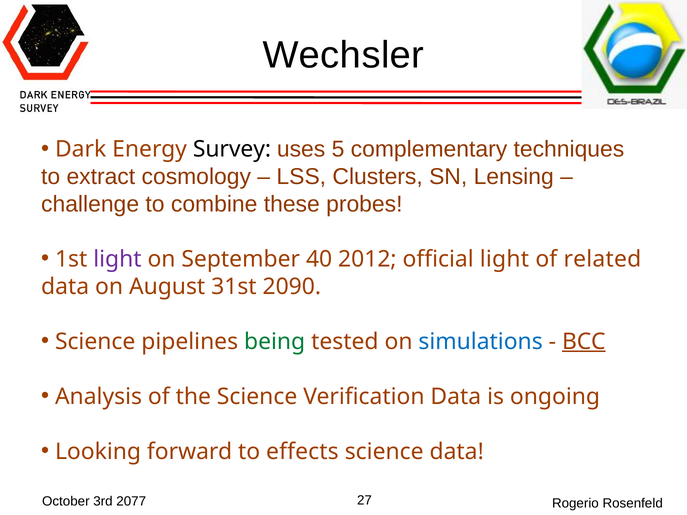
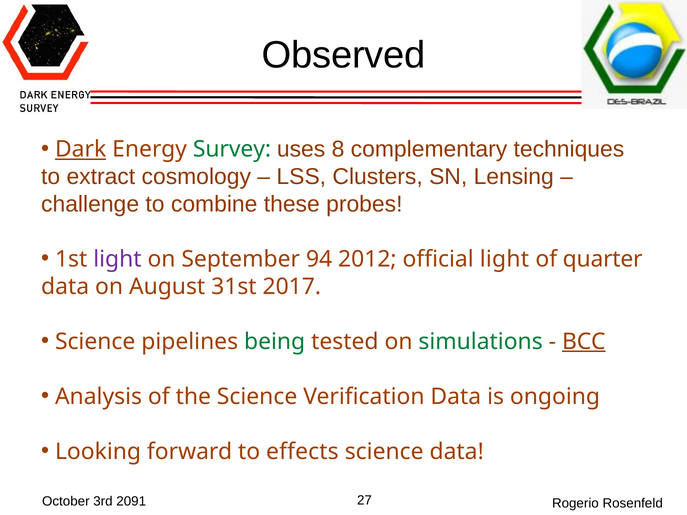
Wechsler: Wechsler -> Observed
Dark underline: none -> present
Survey colour: black -> green
5: 5 -> 8
40: 40 -> 94
related: related -> quarter
2090: 2090 -> 2017
simulations colour: blue -> green
2077: 2077 -> 2091
